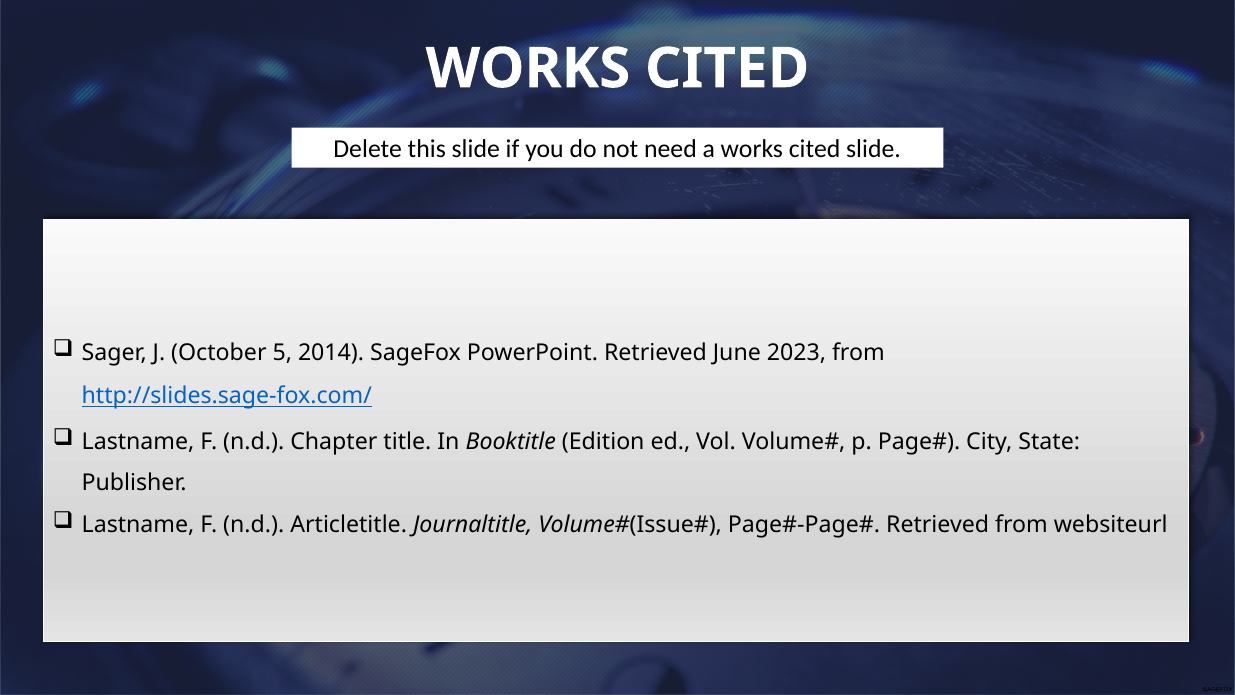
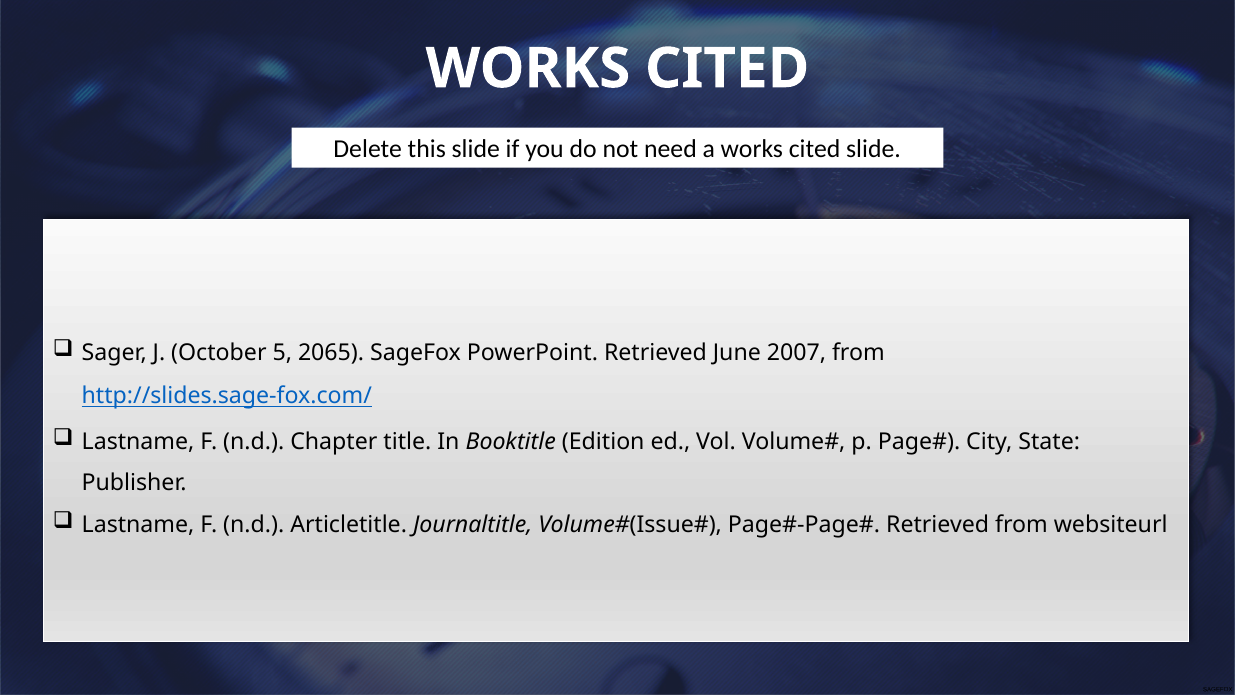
2014: 2014 -> 2065
2023: 2023 -> 2007
